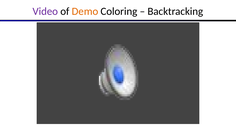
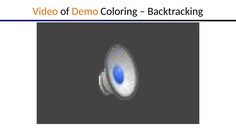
Video colour: purple -> orange
